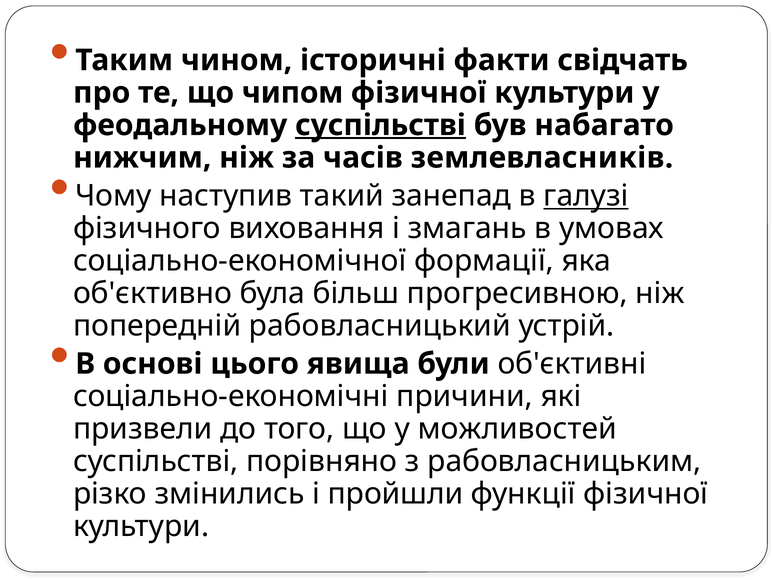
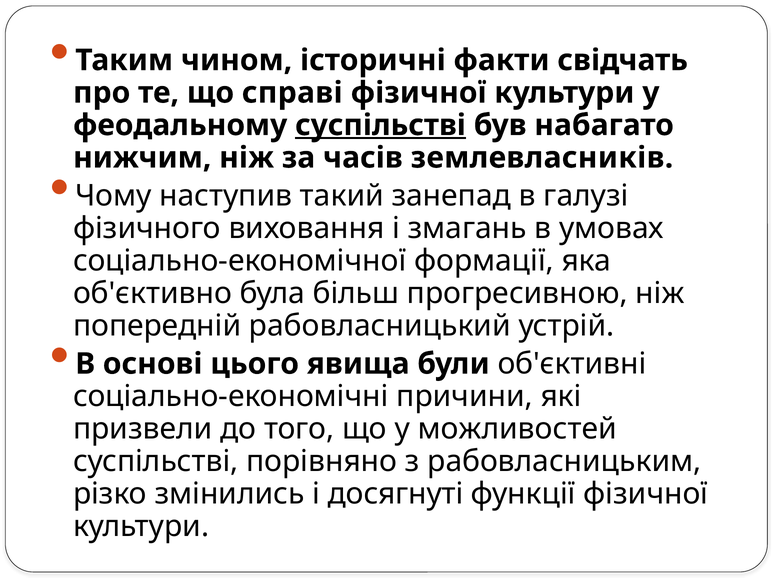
чипом: чипом -> справі
галузі underline: present -> none
пройшли: пройшли -> досягнуті
